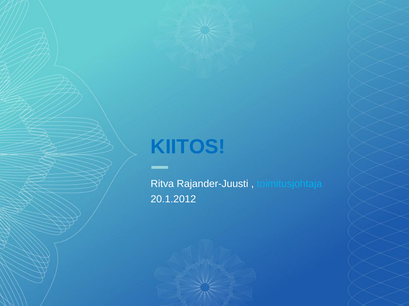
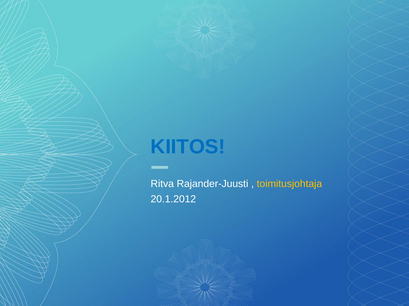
toimitusjohtaja colour: light blue -> yellow
